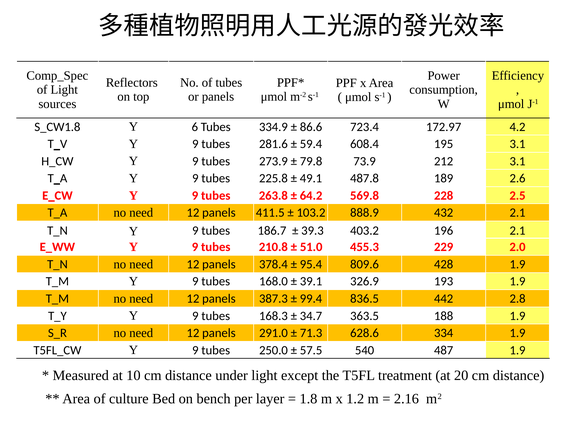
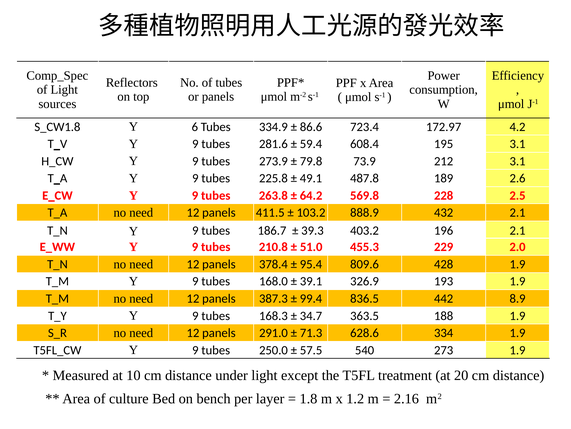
2.8: 2.8 -> 8.9
487: 487 -> 273
